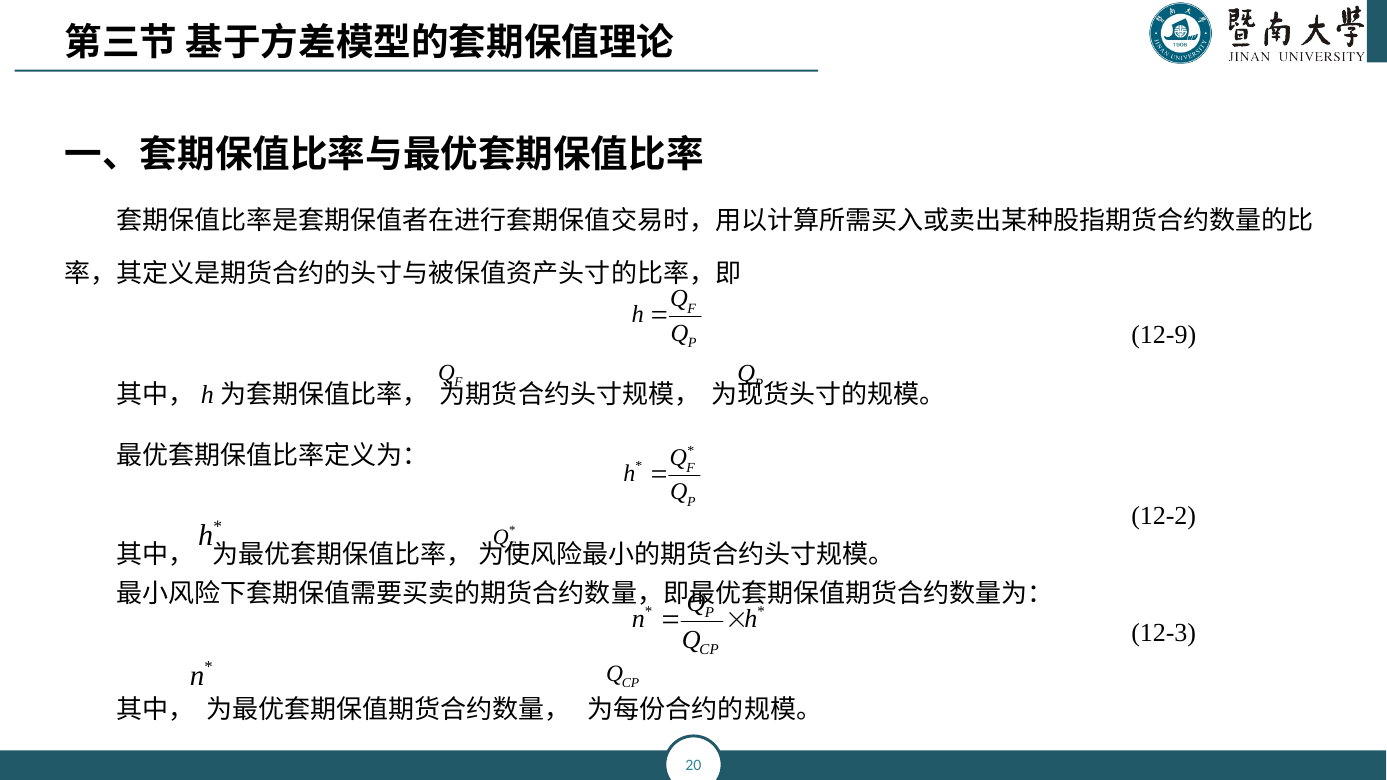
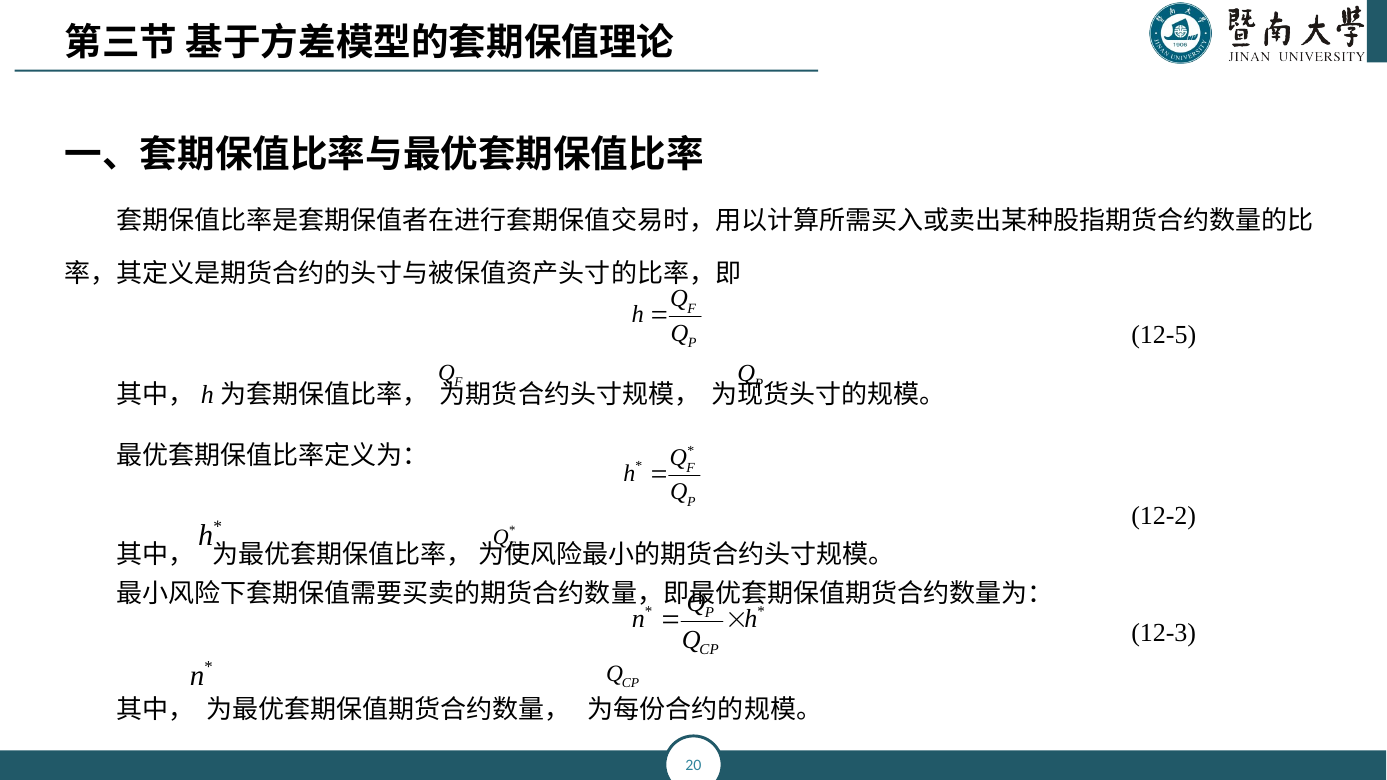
12-9: 12-9 -> 12-5
